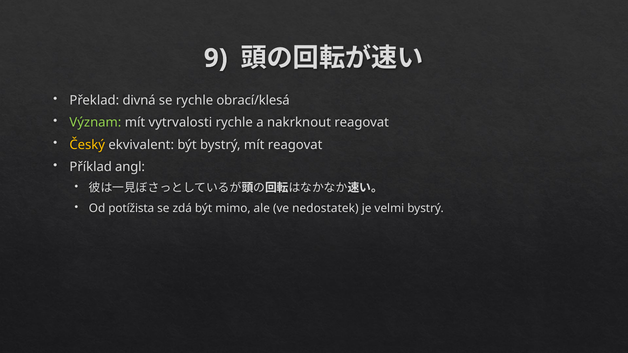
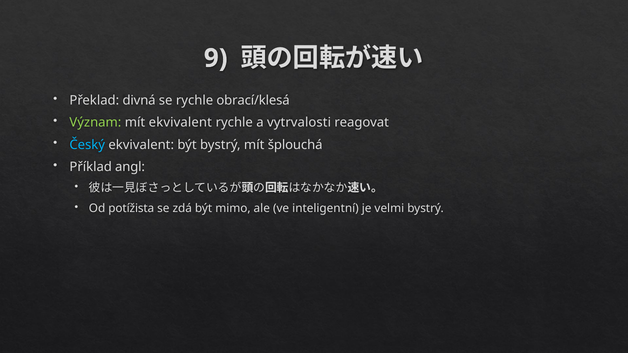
mít vytrvalosti: vytrvalosti -> ekvivalent
nakrknout: nakrknout -> vytrvalosti
Český colour: yellow -> light blue
mít reagovat: reagovat -> šplouchá
nedostatek: nedostatek -> inteligentní
